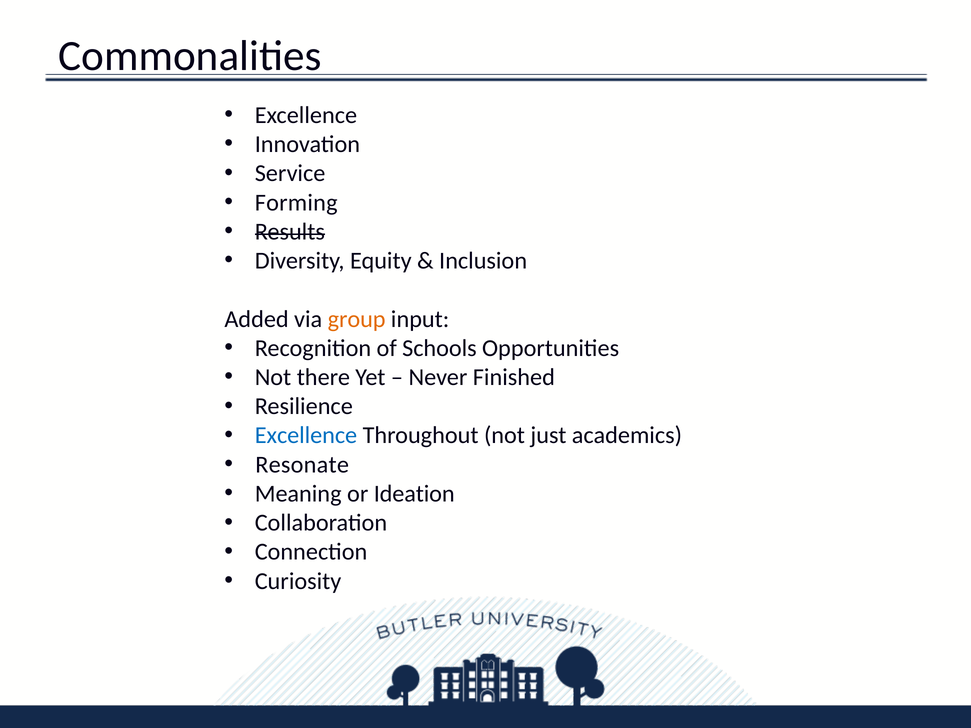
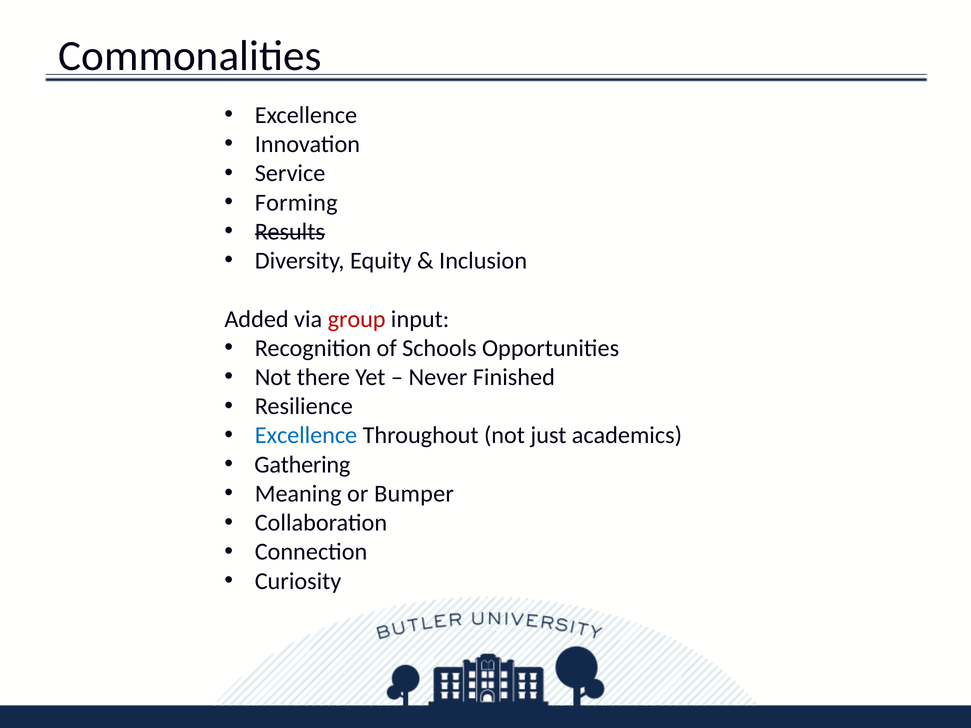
group colour: orange -> red
Resonate: Resonate -> Gathering
Ideation: Ideation -> Bumper
